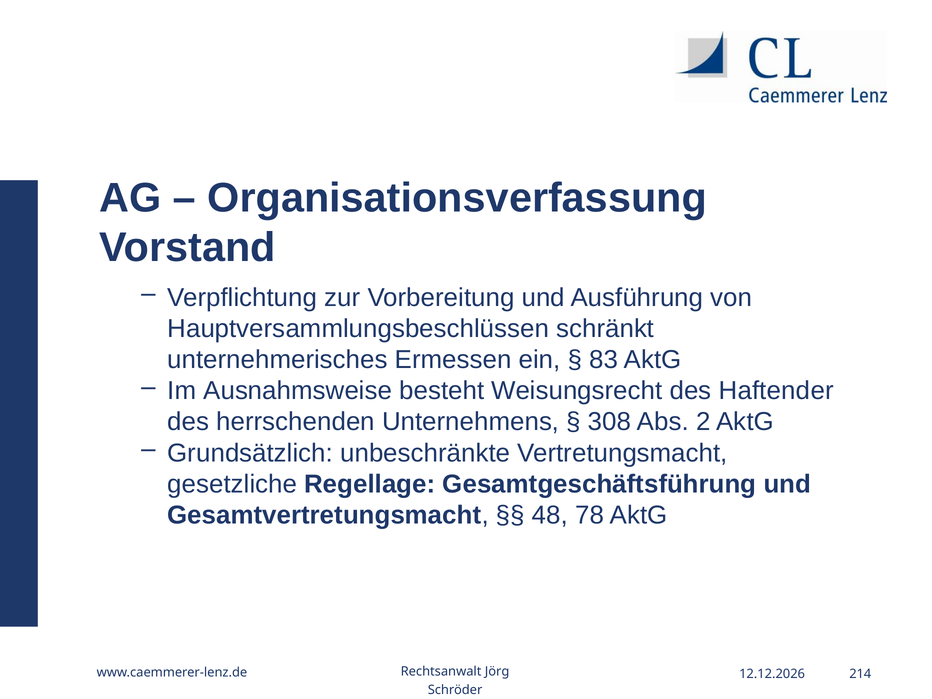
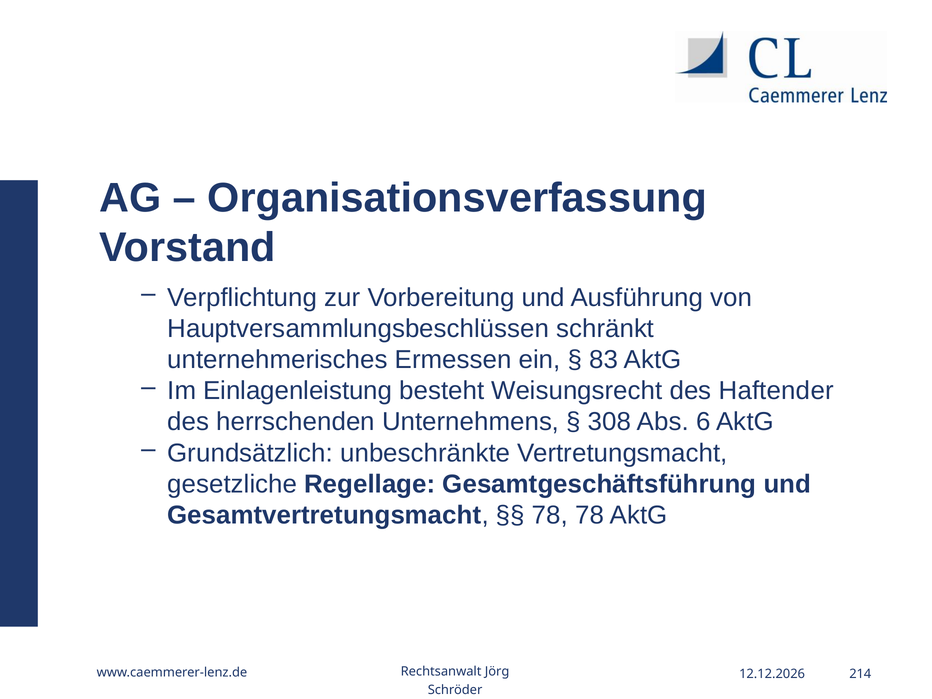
Ausnahmsweise: Ausnahmsweise -> Einlagenleistung
2: 2 -> 6
48 at (550, 515): 48 -> 78
